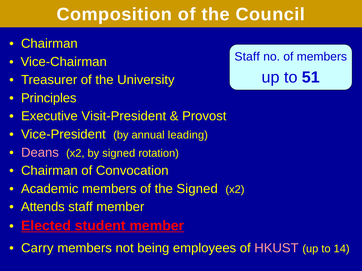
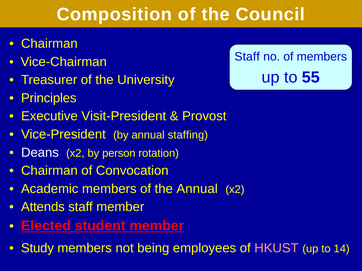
51: 51 -> 55
leading: leading -> staffing
Deans colour: pink -> white
by signed: signed -> person
the Signed: Signed -> Annual
Carry: Carry -> Study
